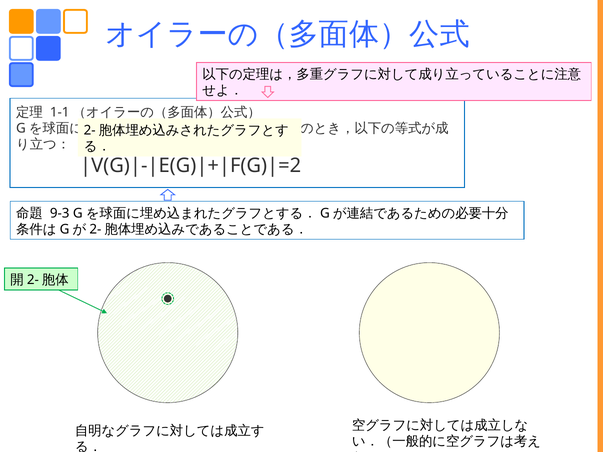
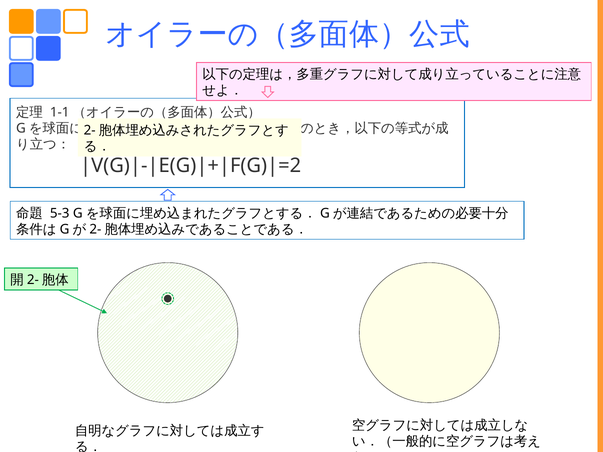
9-3: 9-3 -> 5-3
